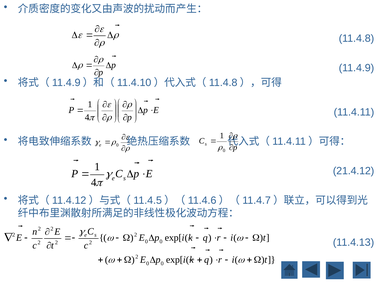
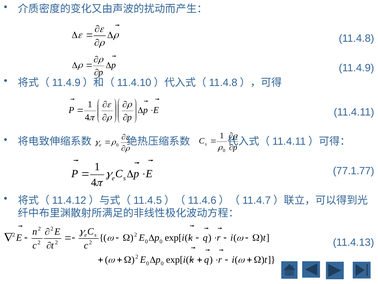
21.4.12: 21.4.12 -> 77.1.77
